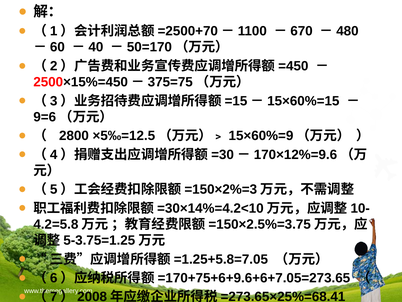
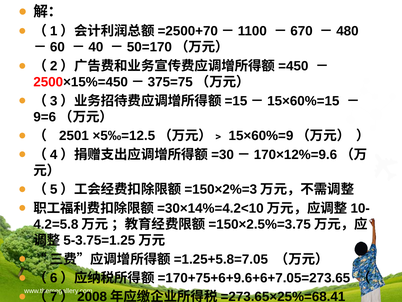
2800: 2800 -> 2501
